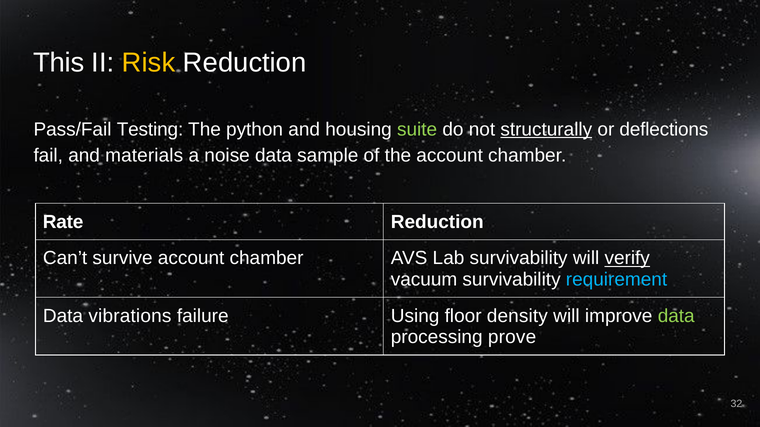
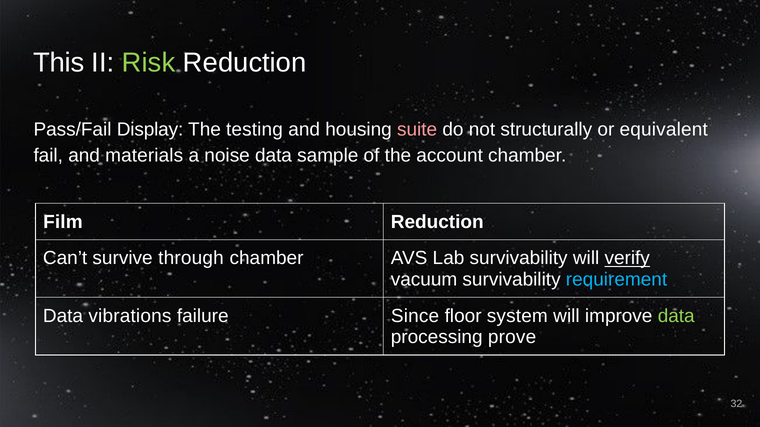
Risk colour: yellow -> light green
Testing: Testing -> Display
python: python -> testing
suite colour: light green -> pink
structurally underline: present -> none
deflections: deflections -> equivalent
Rate: Rate -> Film
survive account: account -> through
Using: Using -> Since
density: density -> system
